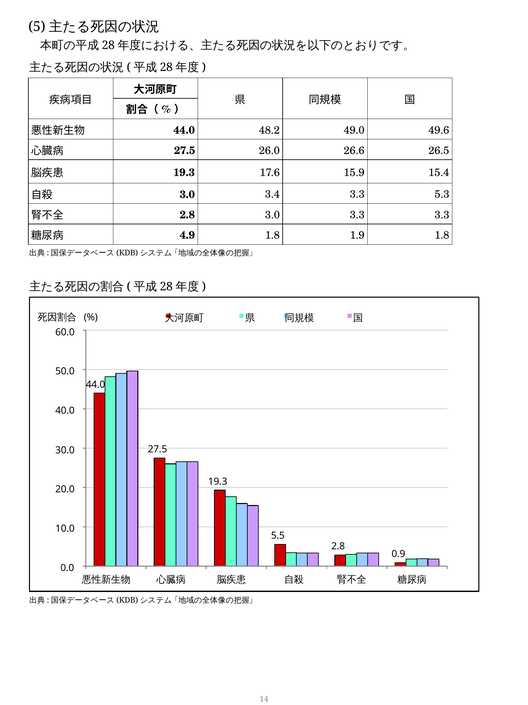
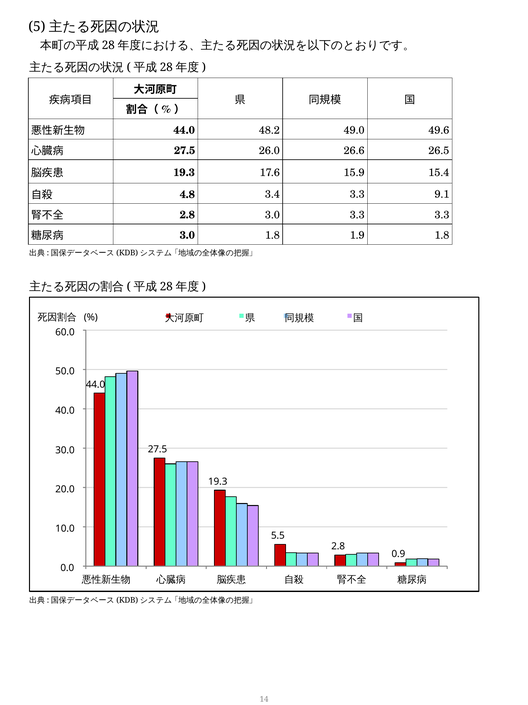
3.0 at (187, 194): 3.0 -> 4.8
5.3: 5.3 -> 9.1
4.9 at (187, 235): 4.9 -> 3.0
